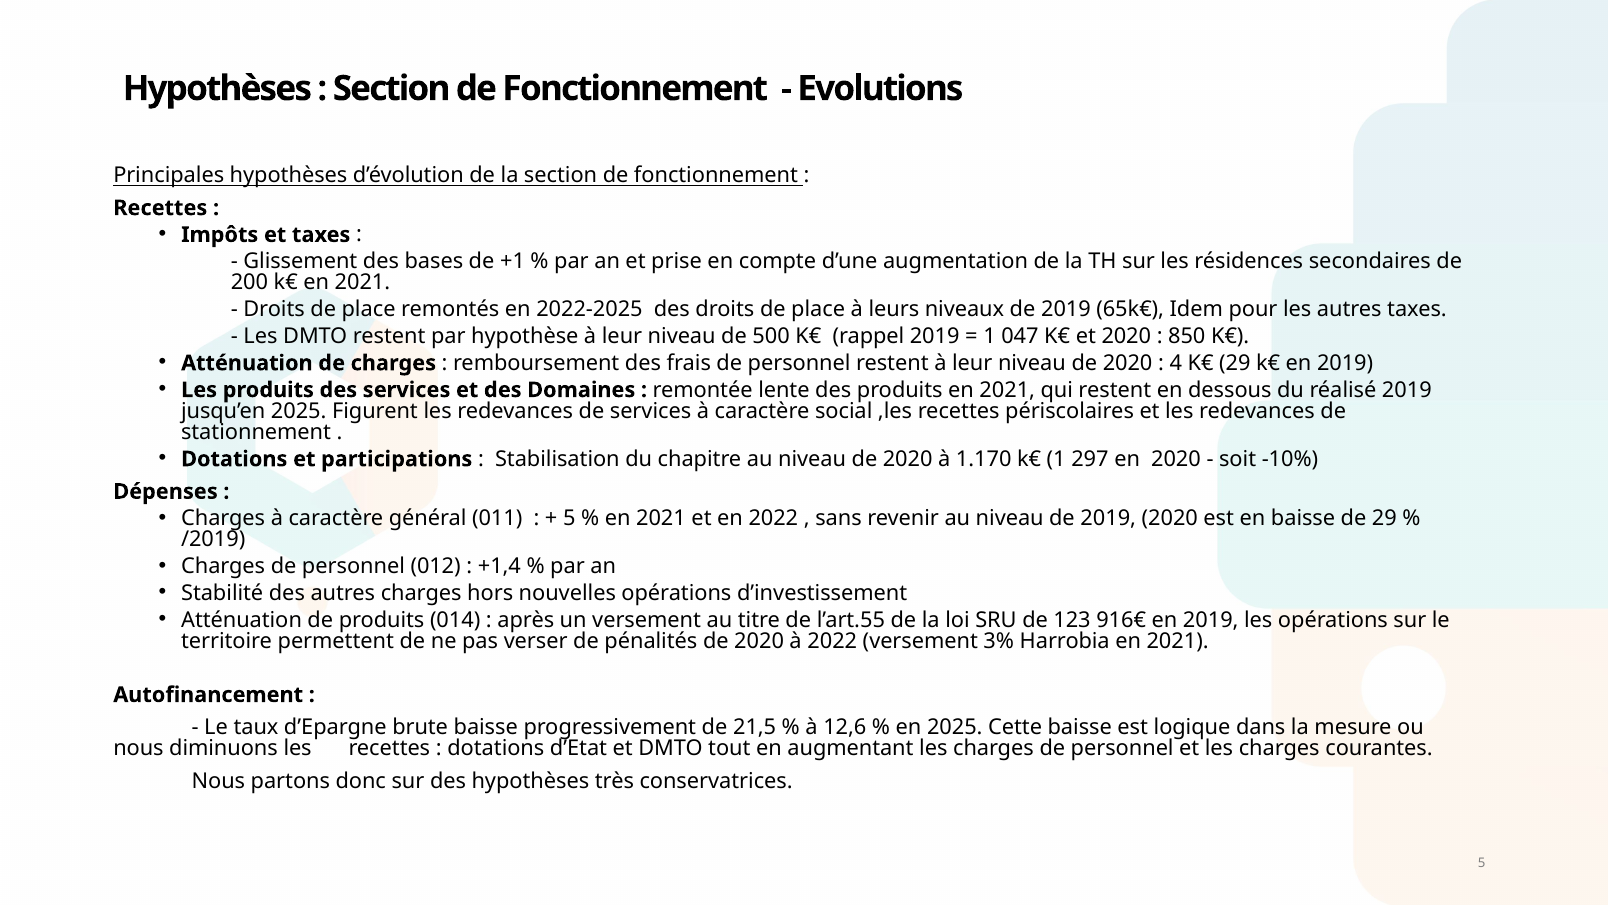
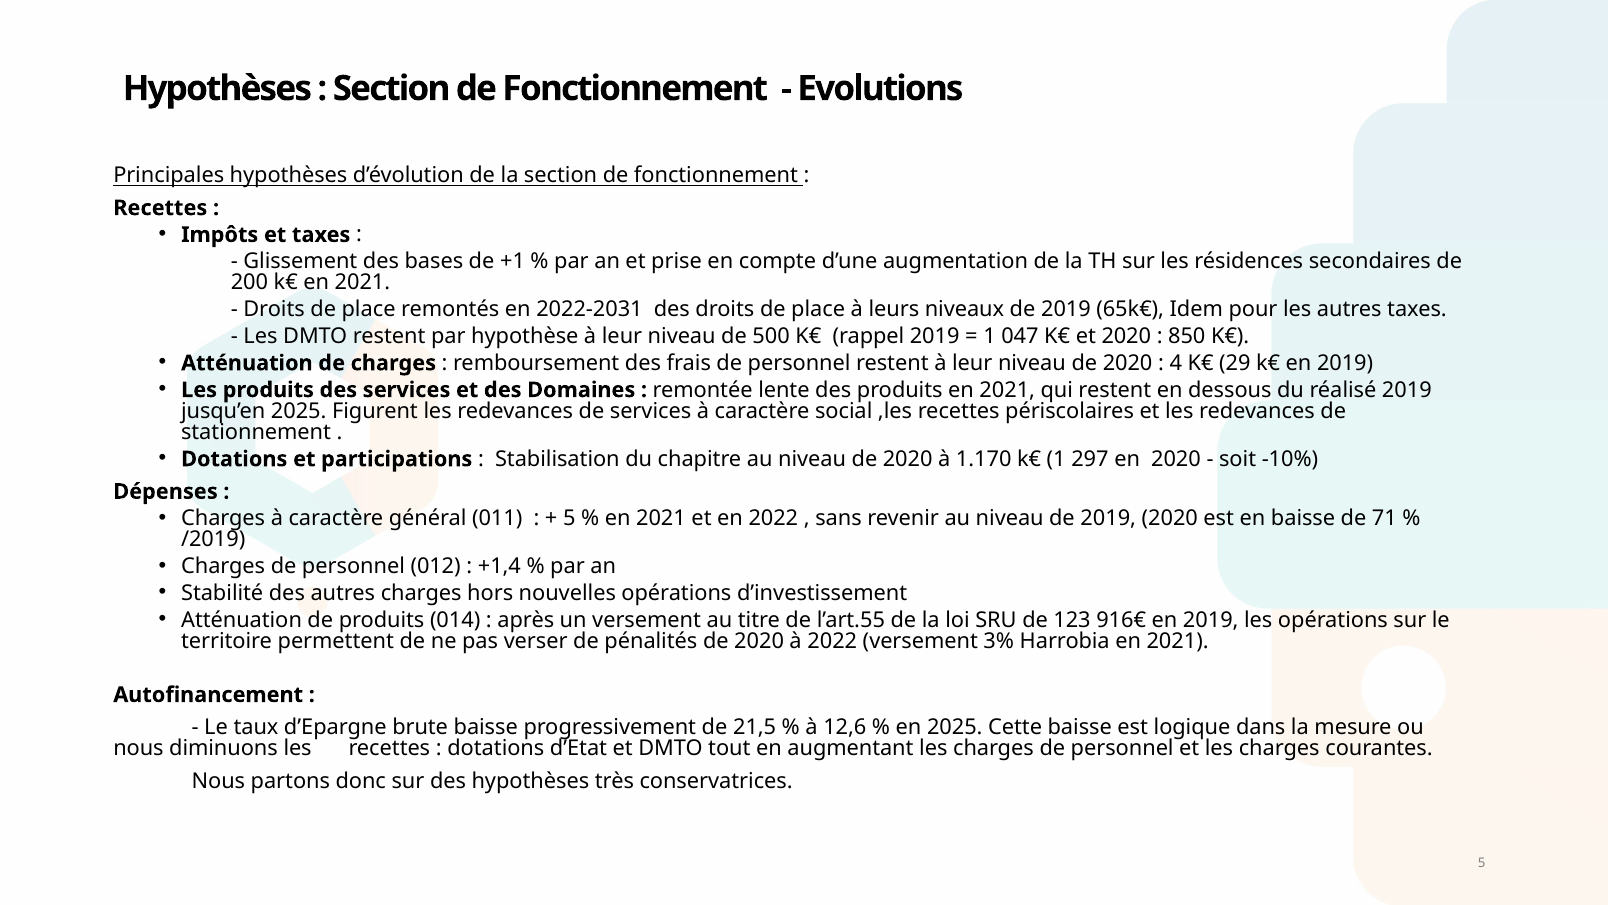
2022-2025: 2022-2025 -> 2022-2031
de 29: 29 -> 71
